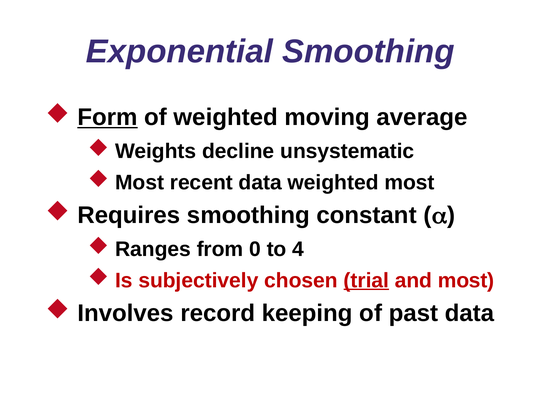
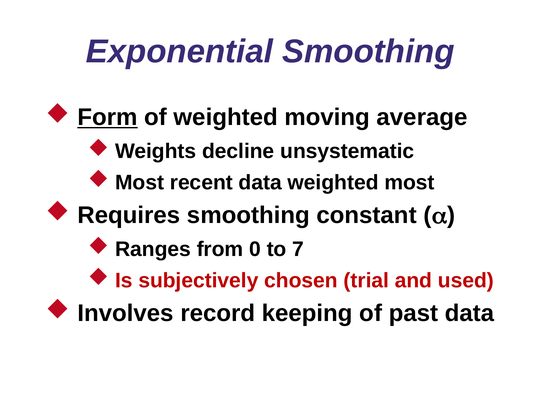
4: 4 -> 7
trial underline: present -> none
and most: most -> used
